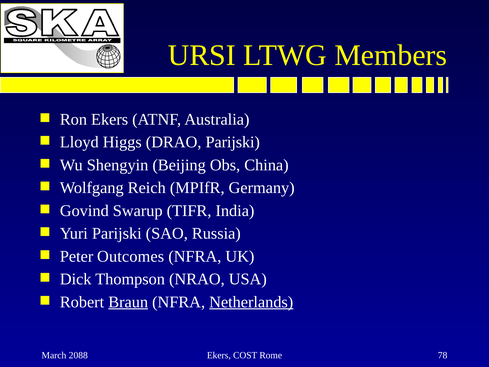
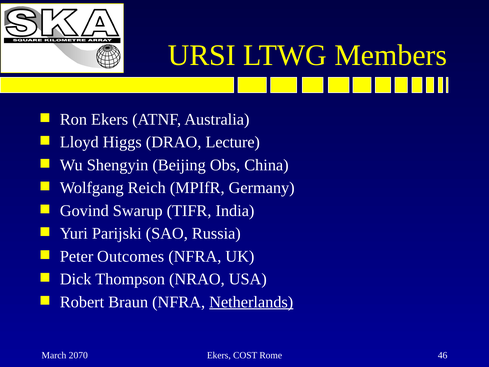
DRAO Parijski: Parijski -> Lecture
Braun underline: present -> none
2088: 2088 -> 2070
78: 78 -> 46
